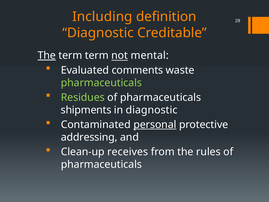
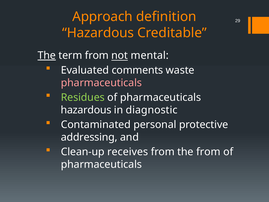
Including: Including -> Approach
Diagnostic at (98, 33): Diagnostic -> Hazardous
term term: term -> from
pharmaceuticals at (101, 83) colour: light green -> pink
shipments at (86, 110): shipments -> hazardous
personal underline: present -> none
the rules: rules -> from
